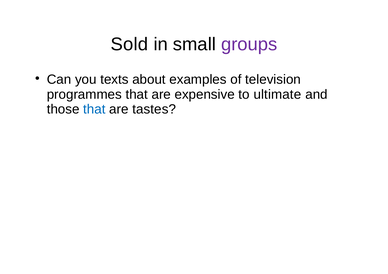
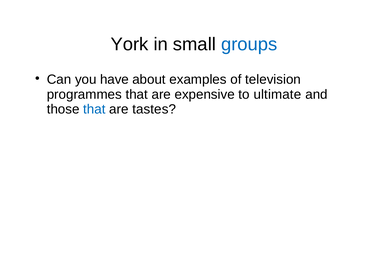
Sold: Sold -> York
groups colour: purple -> blue
texts: texts -> have
